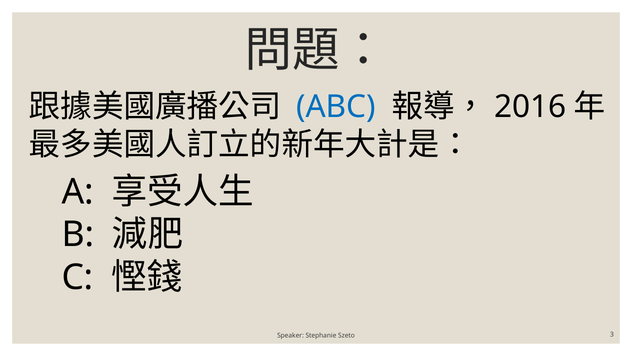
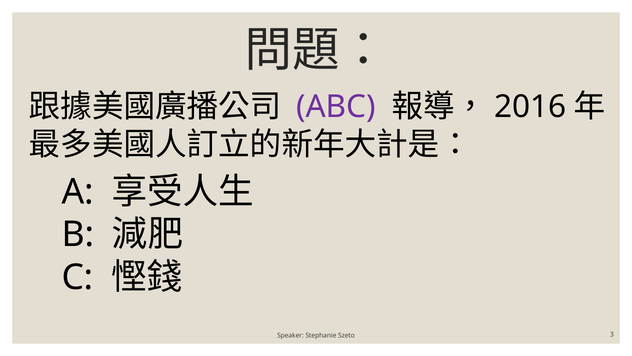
ABC colour: blue -> purple
